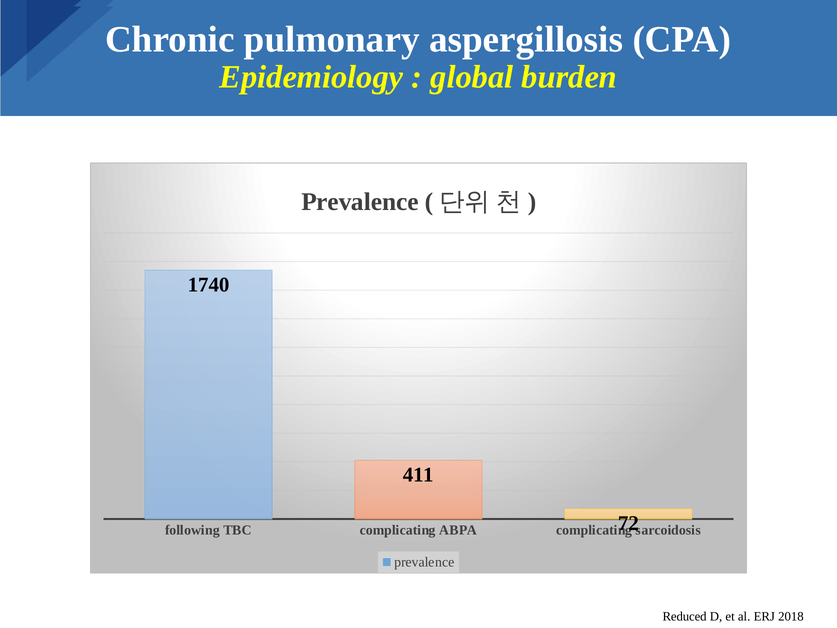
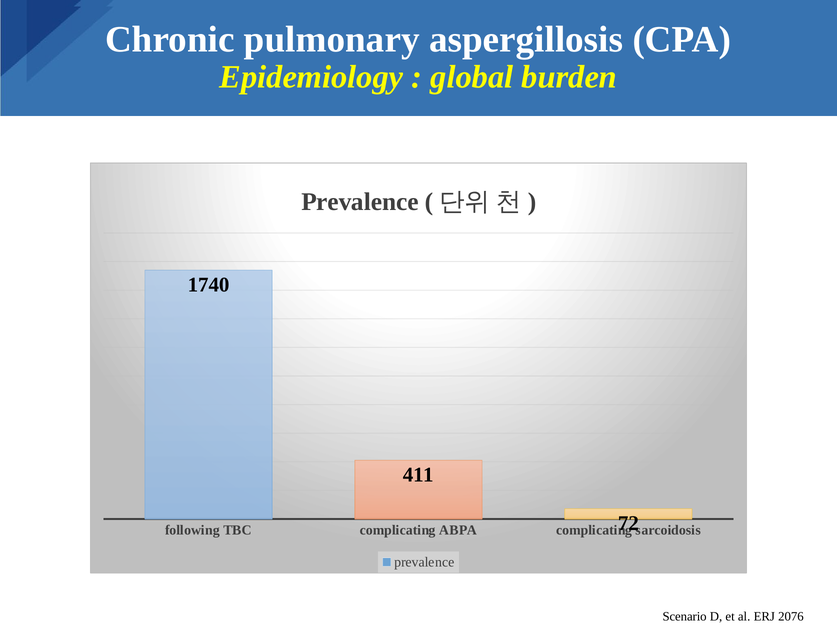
Reduced: Reduced -> Scenario
2018: 2018 -> 2076
